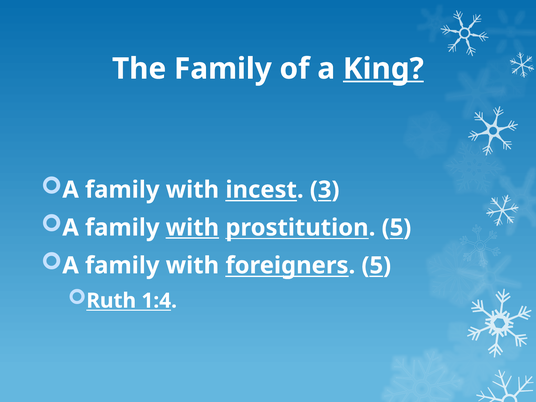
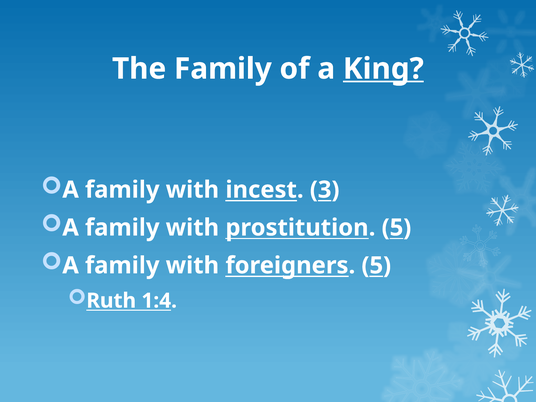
with at (192, 228) underline: present -> none
